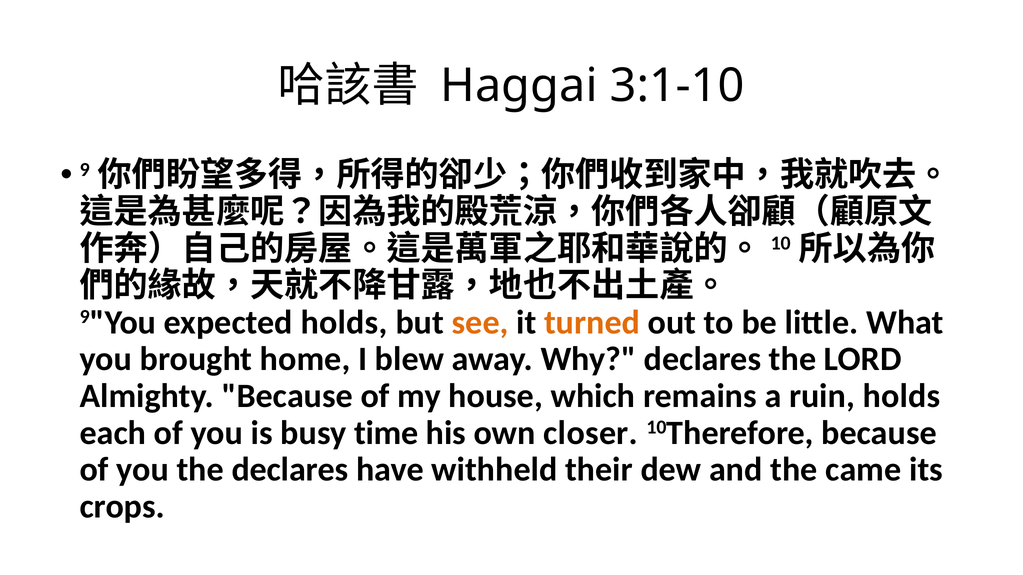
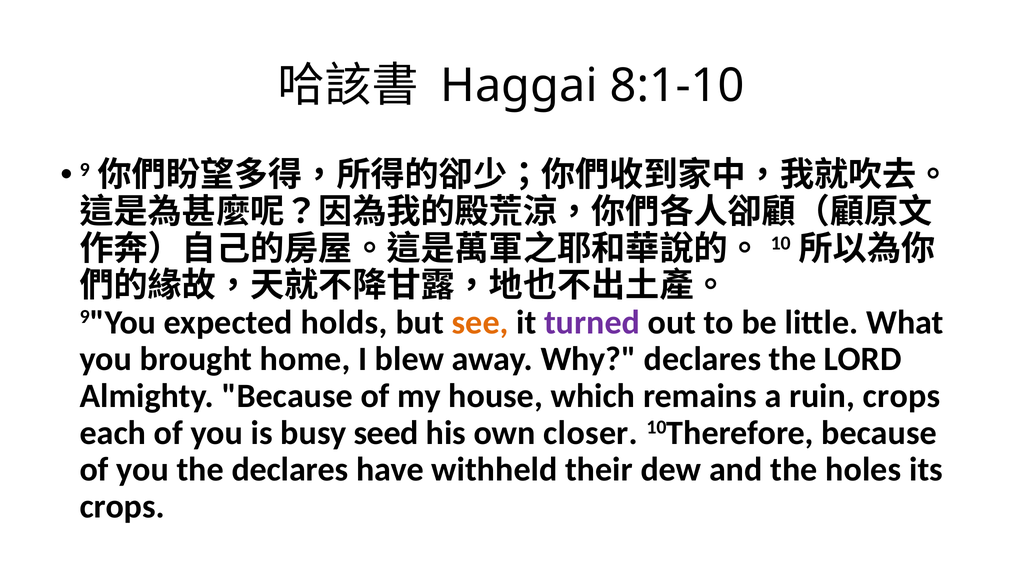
3:1-10: 3:1-10 -> 8:1-10
turned colour: orange -> purple
ruin holds: holds -> crops
time: time -> seed
came: came -> holes
